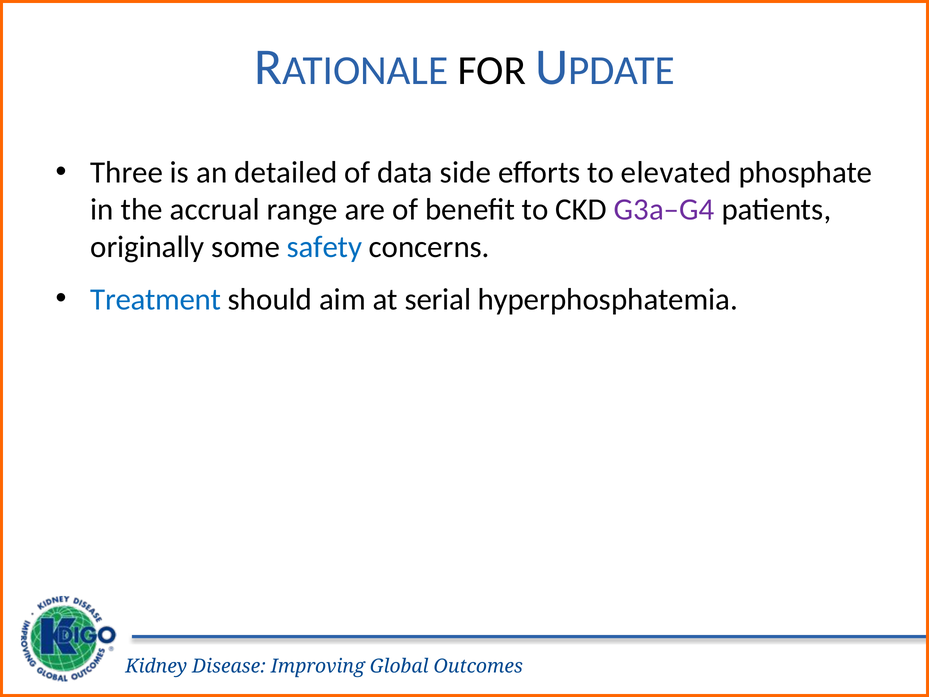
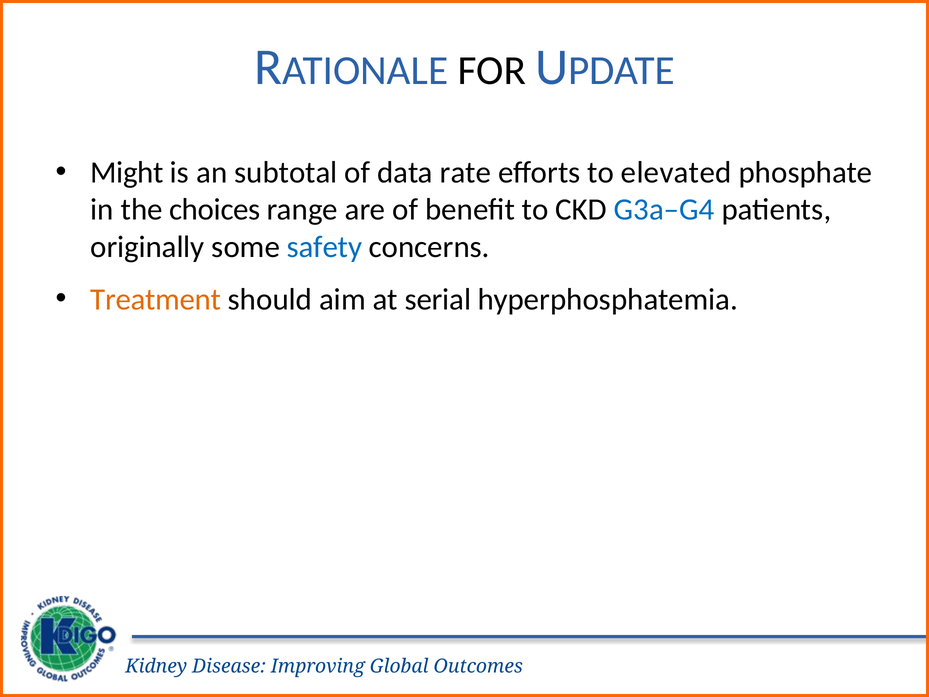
Three: Three -> Might
detailed: detailed -> subtotal
side: side -> rate
accrual: accrual -> choices
G3a–G4 colour: purple -> blue
Treatment colour: blue -> orange
